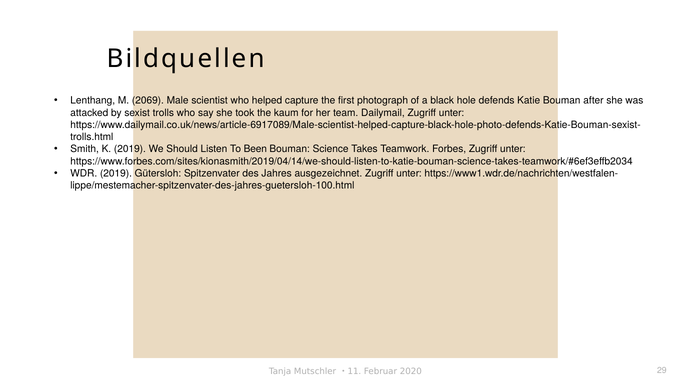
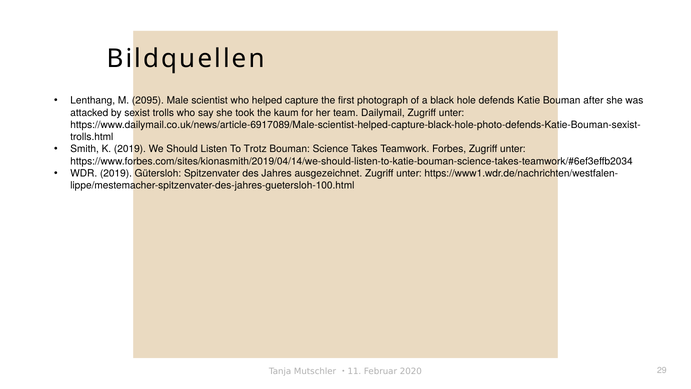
2069: 2069 -> 2095
Been: Been -> Trotz
